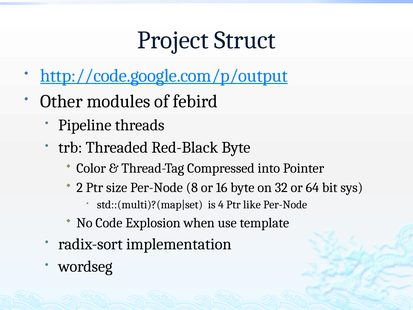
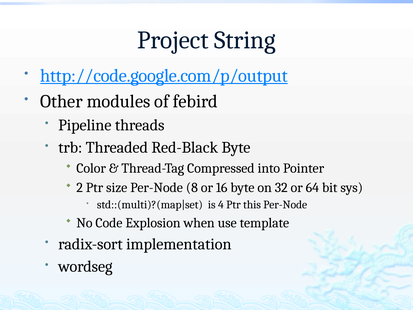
Struct: Struct -> String
like: like -> this
